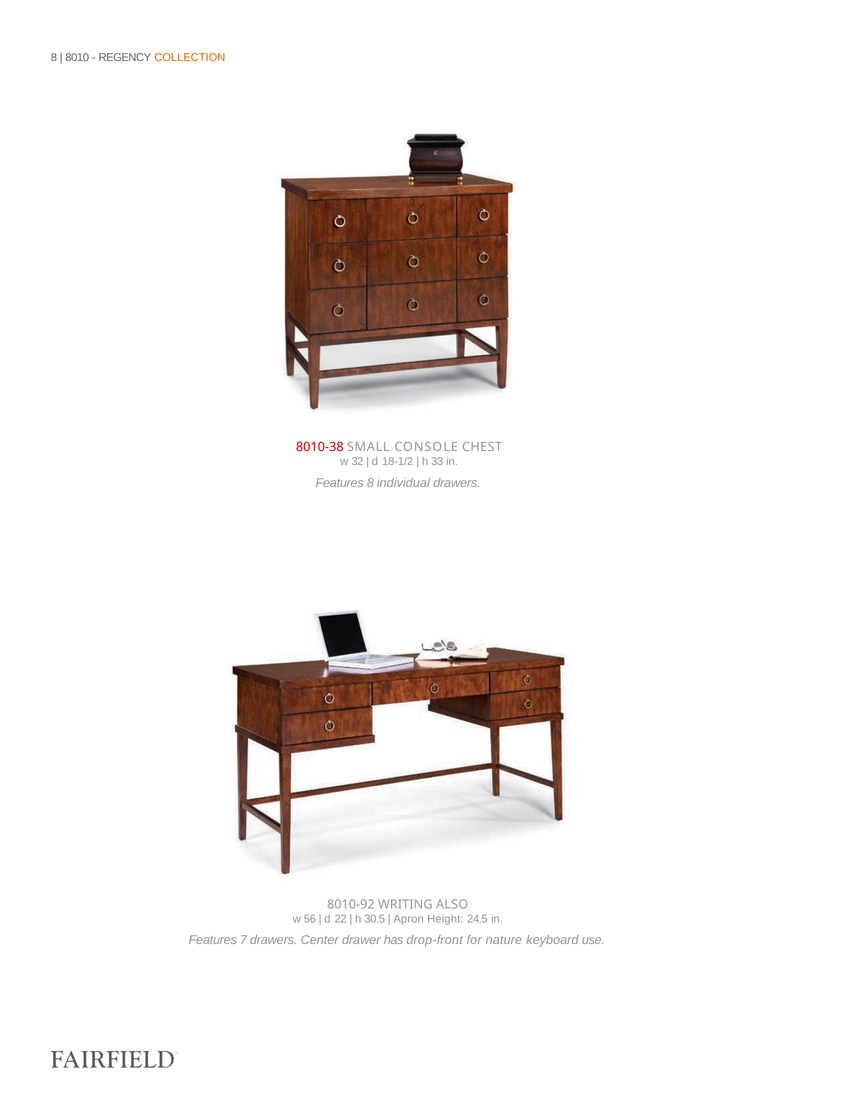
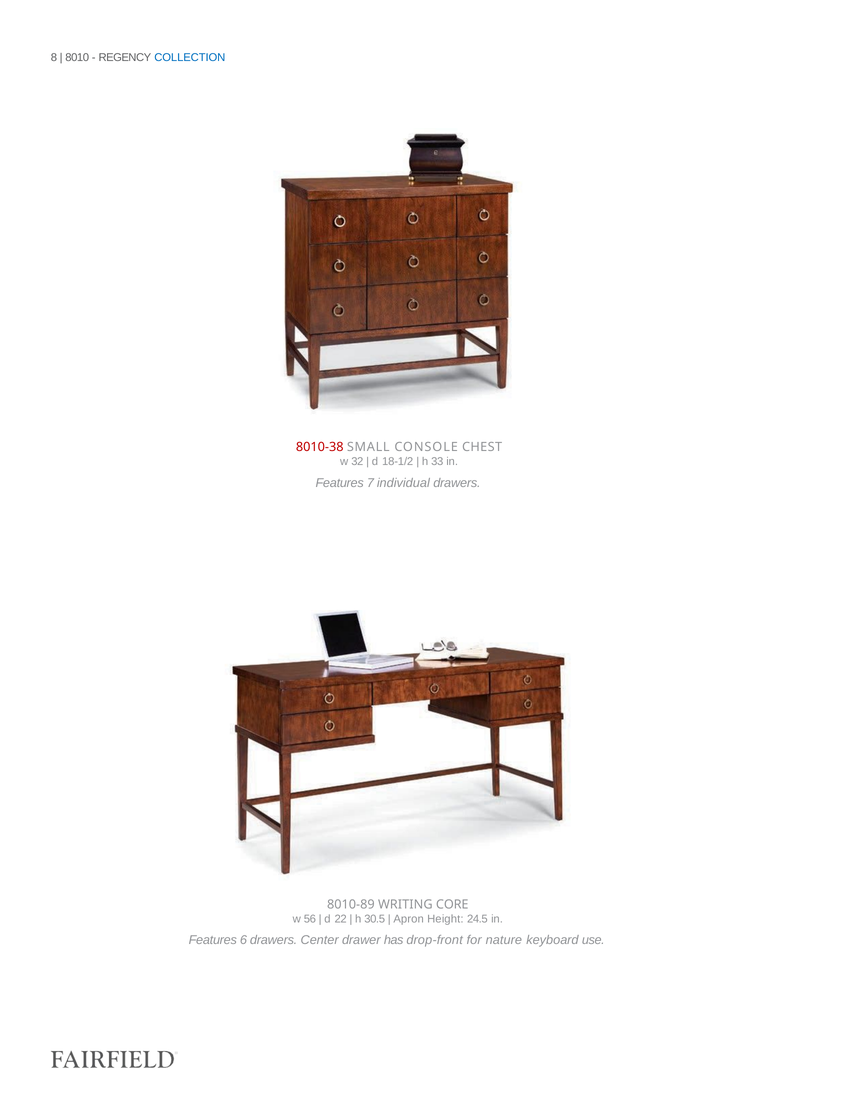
COLLECTION colour: orange -> blue
Features 8: 8 -> 7
8010-92: 8010-92 -> 8010-89
ALSO: ALSO -> CORE
7: 7 -> 6
